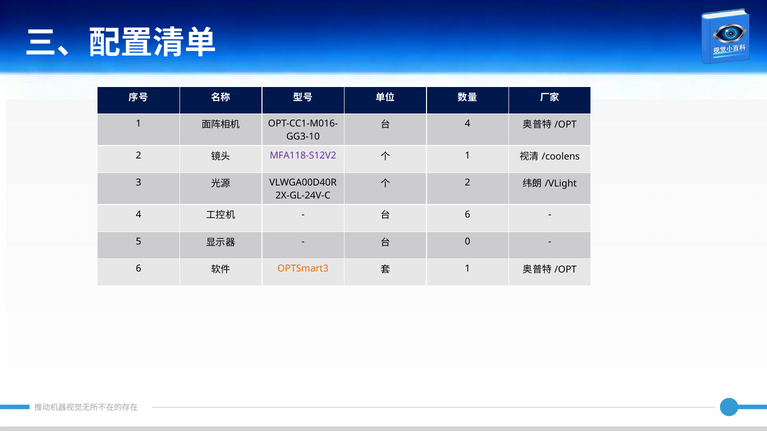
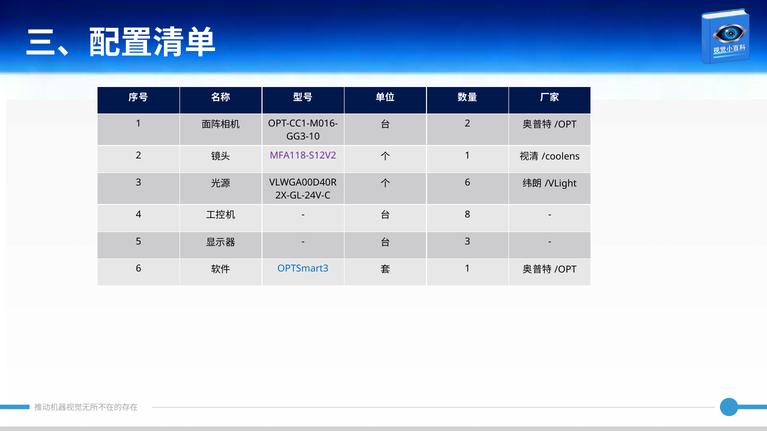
4 at (468, 124): 4 -> 2
2 at (468, 183): 2 -> 6
6 at (468, 215): 6 -> 8
0 at (468, 242): 0 -> 3
OPTSmart3 colour: orange -> blue
